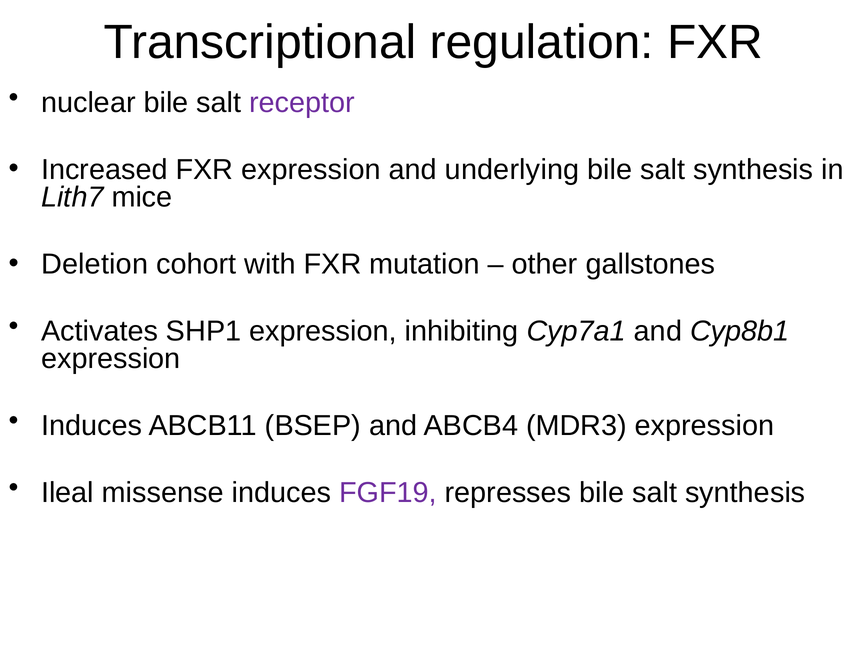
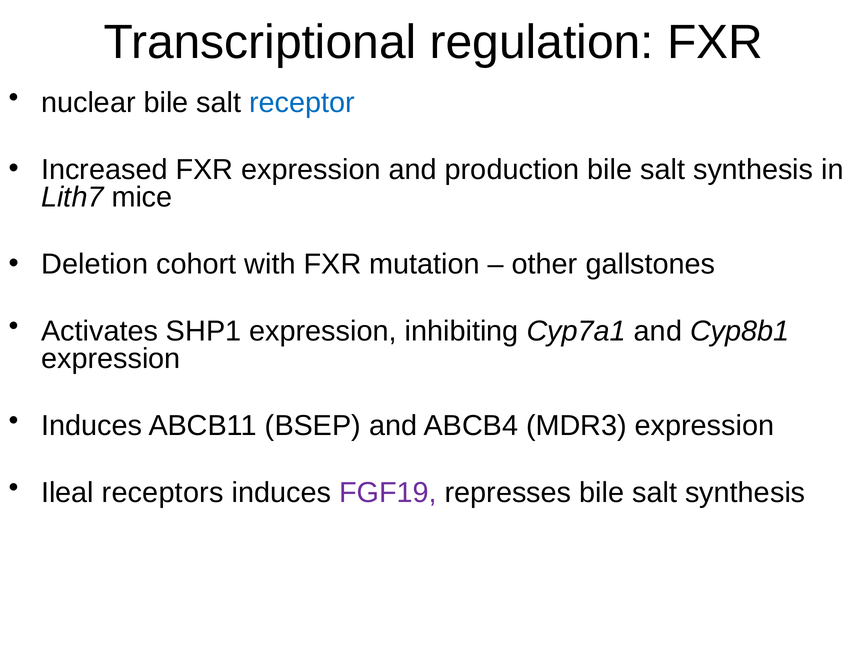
receptor colour: purple -> blue
underlying: underlying -> production
missense: missense -> receptors
